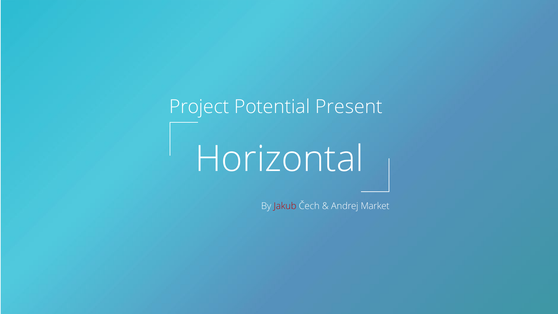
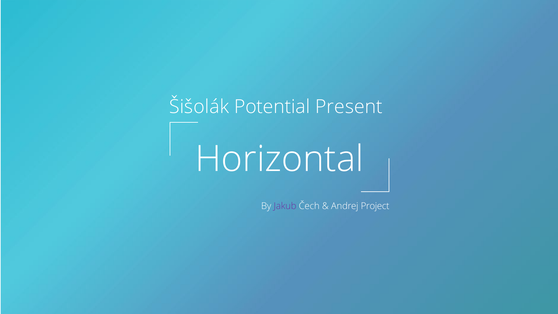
Project: Project -> Šišolák
Jakub colour: red -> purple
Market: Market -> Project
